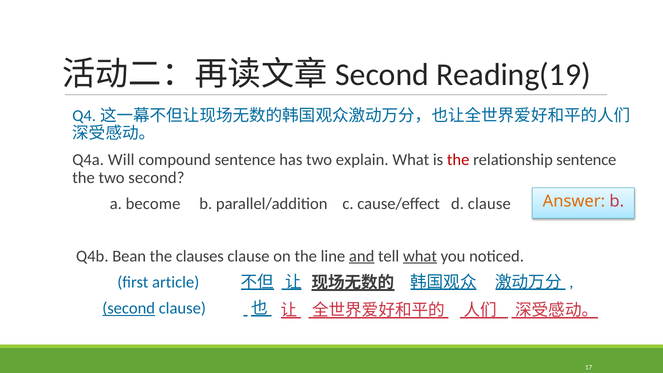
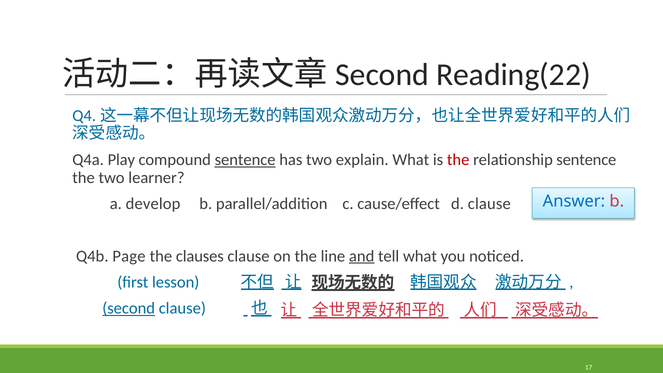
Reading(19: Reading(19 -> Reading(22
Will: Will -> Play
sentence at (245, 160) underline: none -> present
two second: second -> learner
Answer colour: orange -> blue
become: become -> develop
Bean: Bean -> Page
what at (420, 256) underline: present -> none
article: article -> lesson
